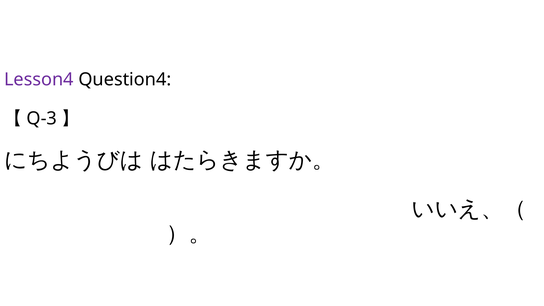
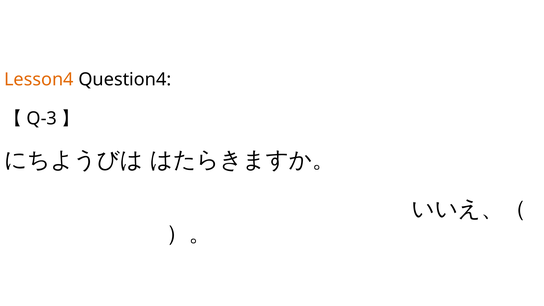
Lesson4 colour: purple -> orange
